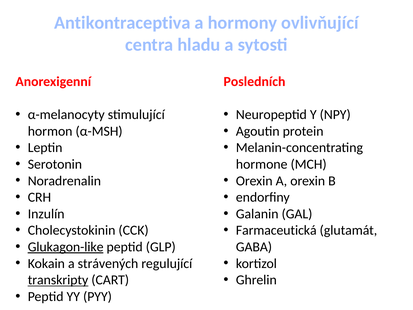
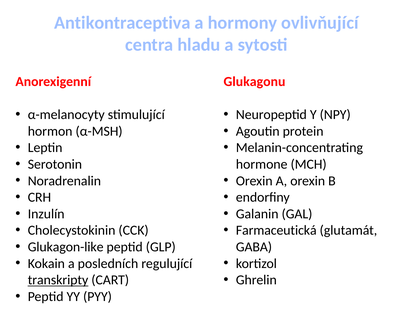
Posledních: Posledních -> Glukagonu
Glukagon-like underline: present -> none
strávených: strávených -> posledních
